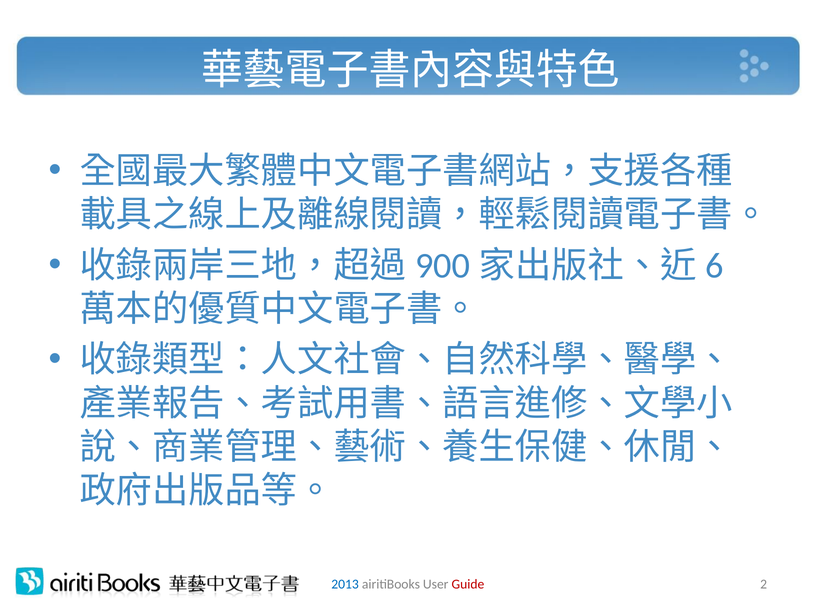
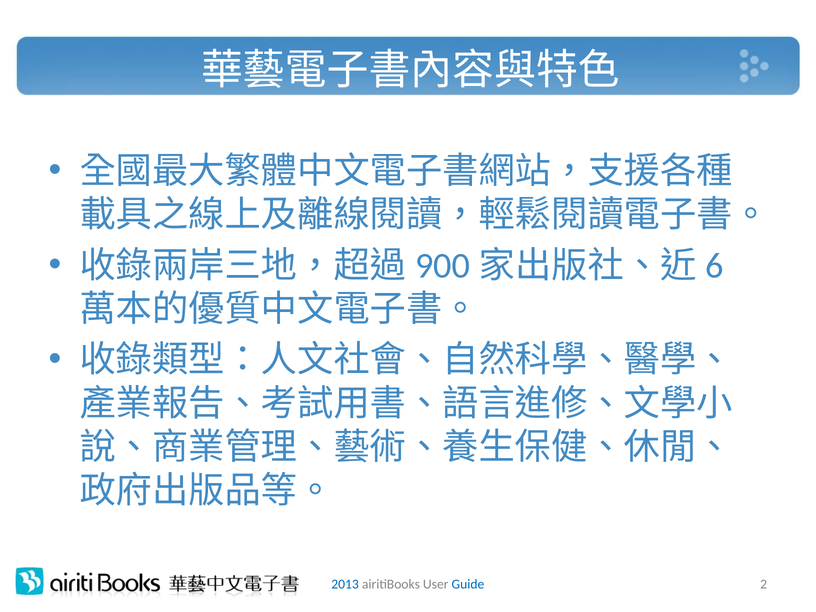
Guide colour: red -> blue
